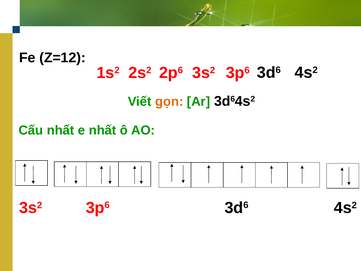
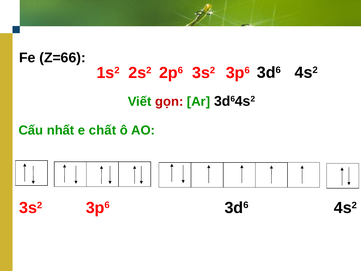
Z=12: Z=12 -> Z=66
gọn colour: orange -> red
e nhất: nhất -> chất
